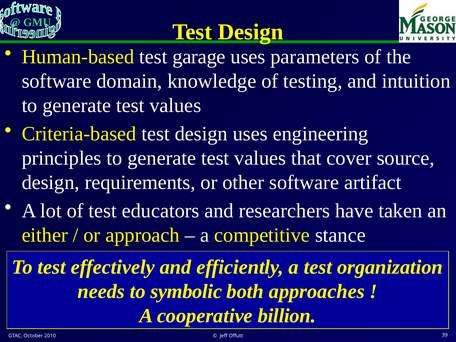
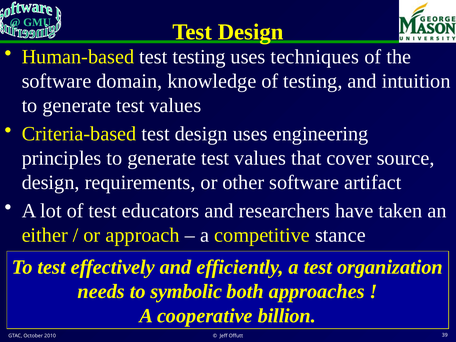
test garage: garage -> testing
parameters: parameters -> techniques
